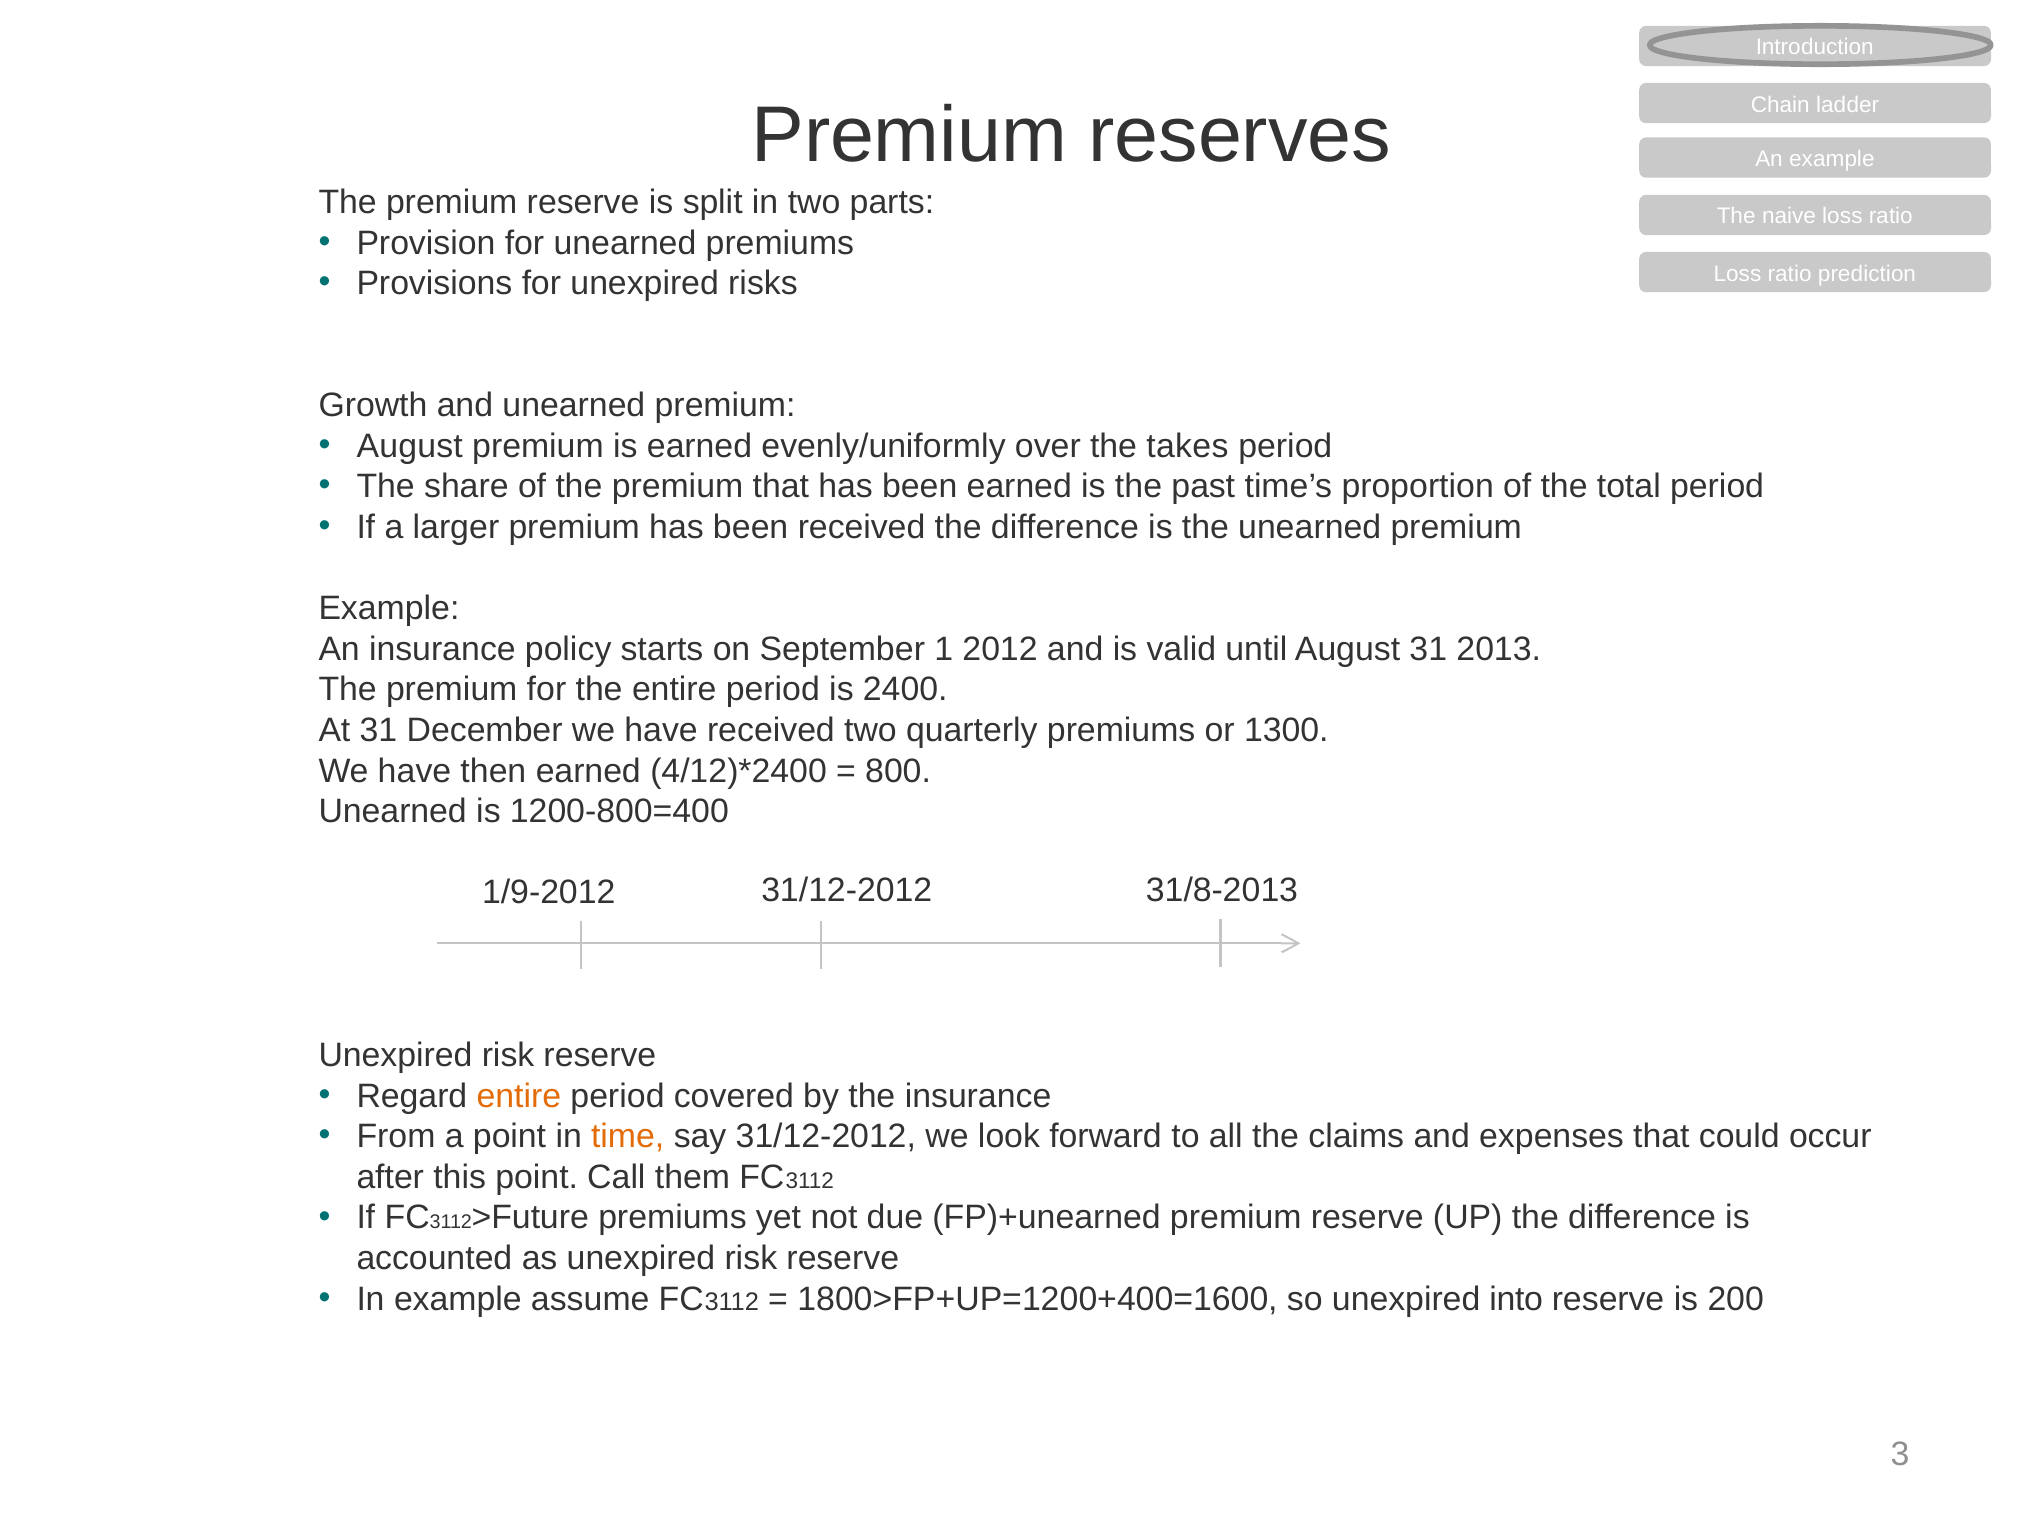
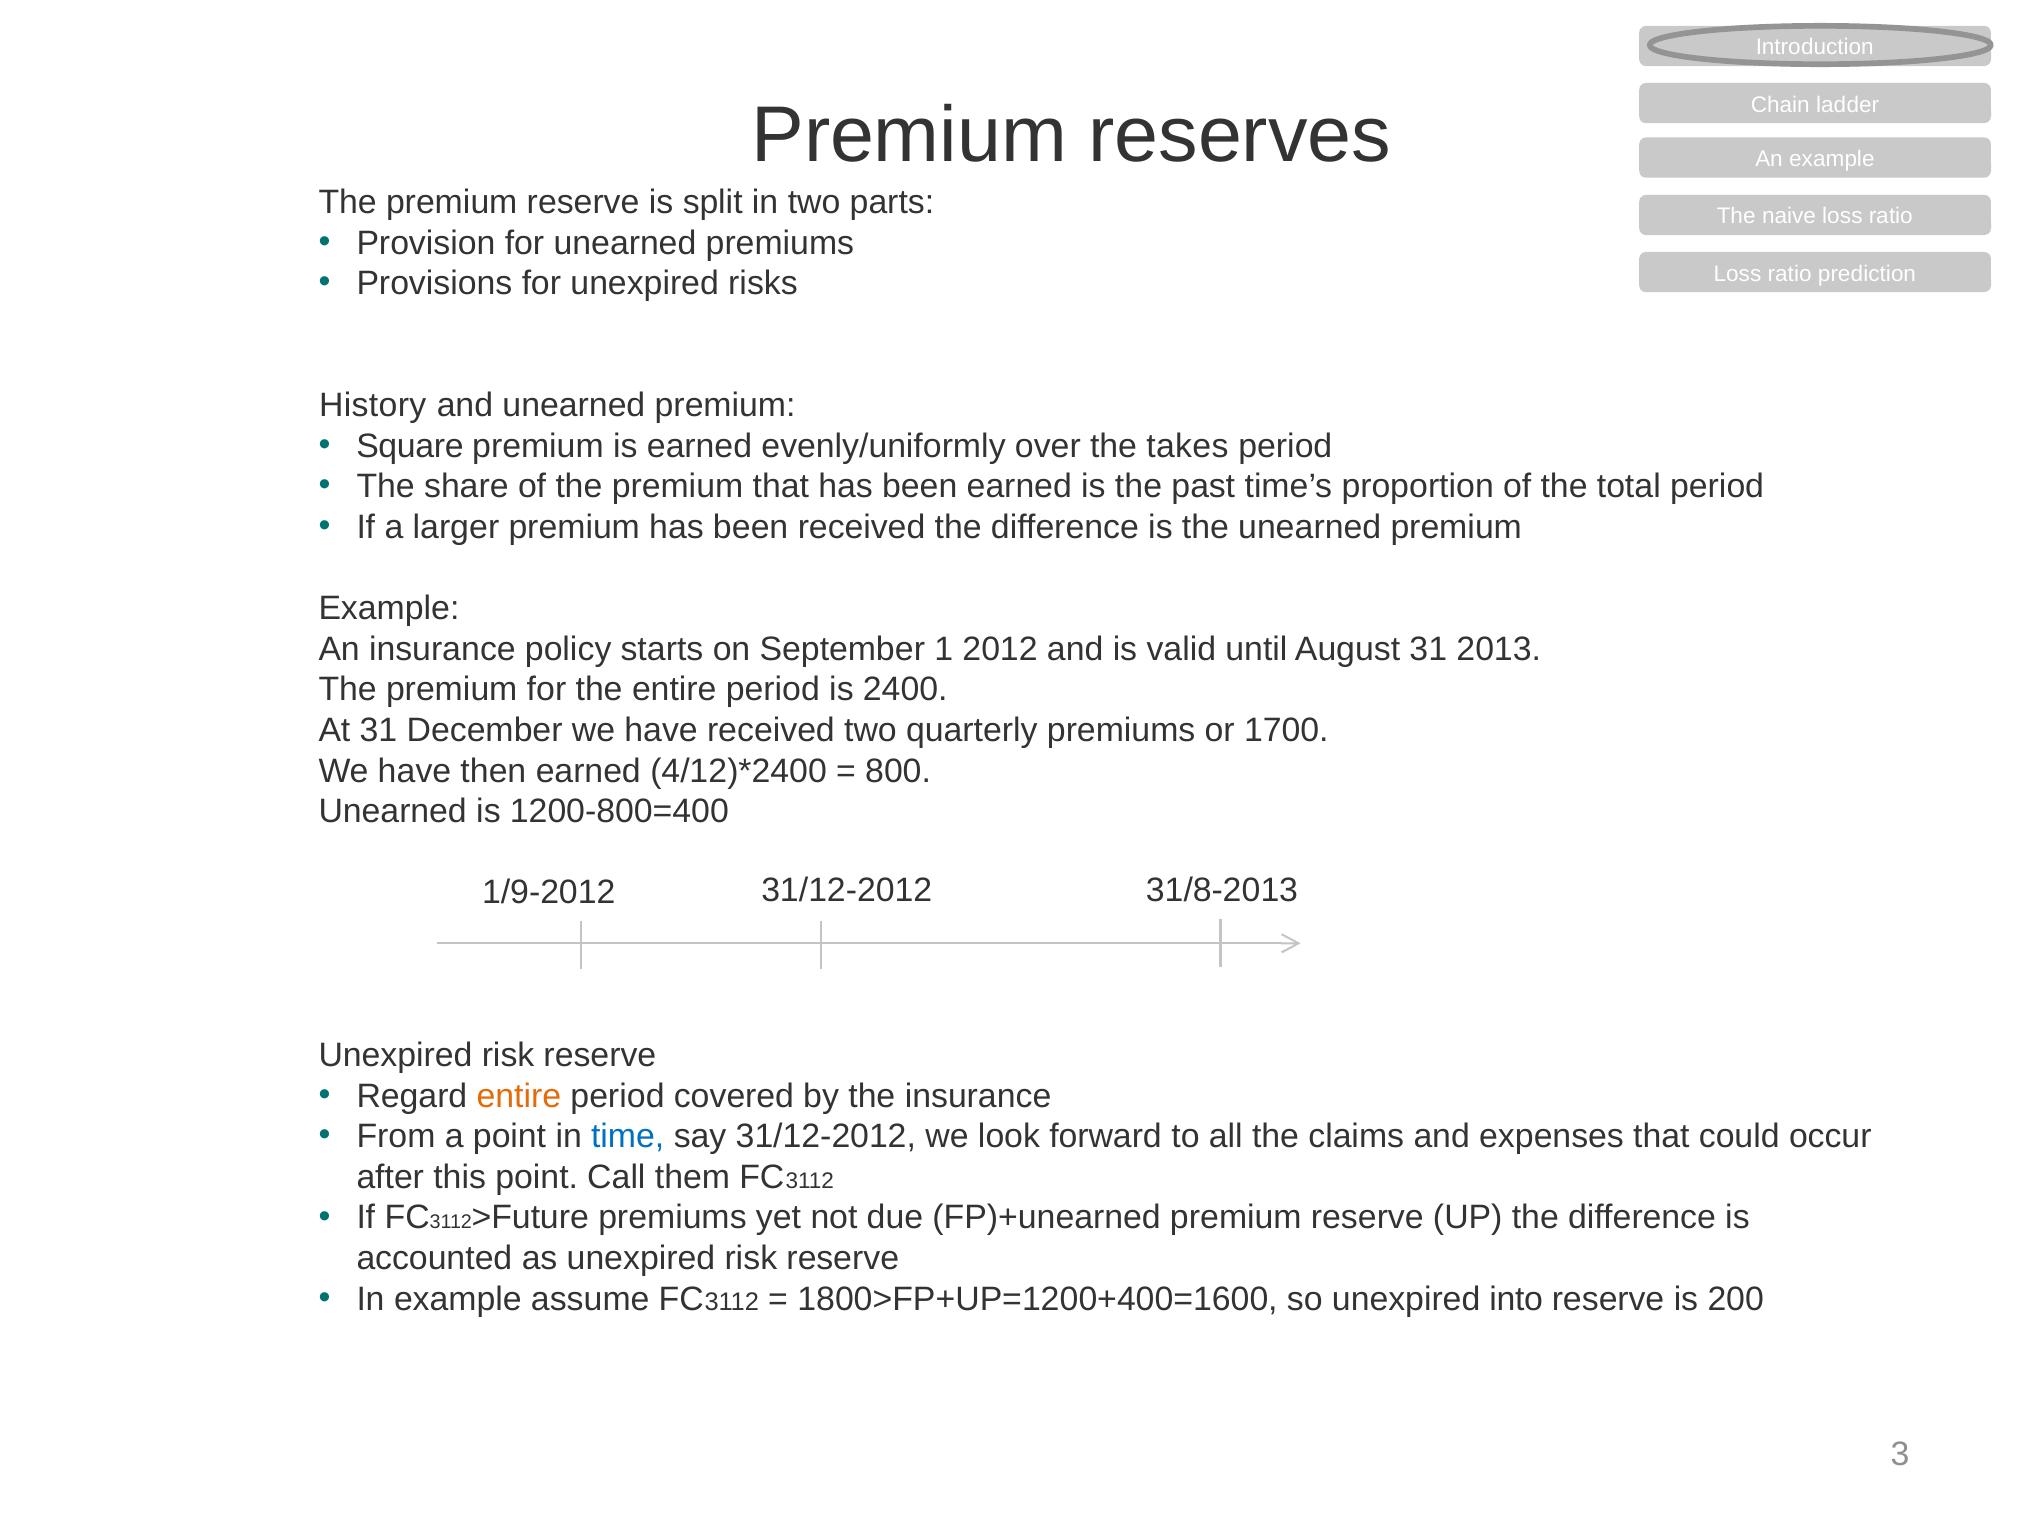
Growth: Growth -> History
August at (410, 446): August -> Square
1300: 1300 -> 1700
time colour: orange -> blue
